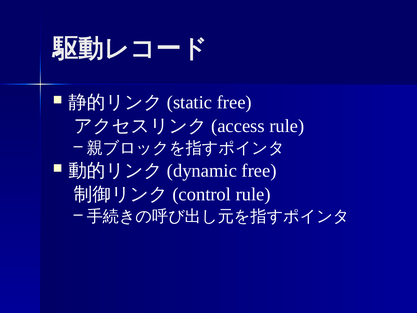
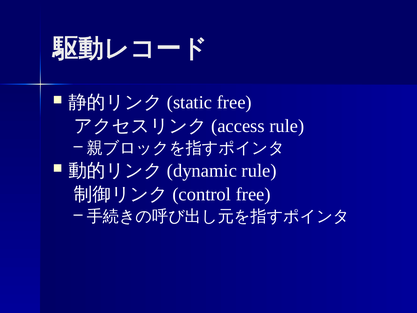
free at (259, 171): free -> rule
rule at (253, 194): rule -> free
